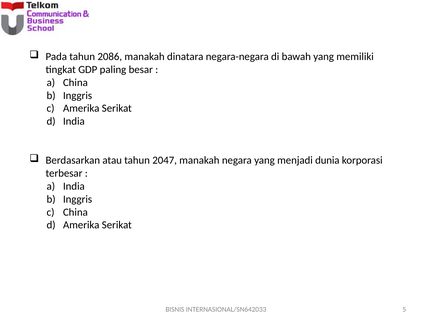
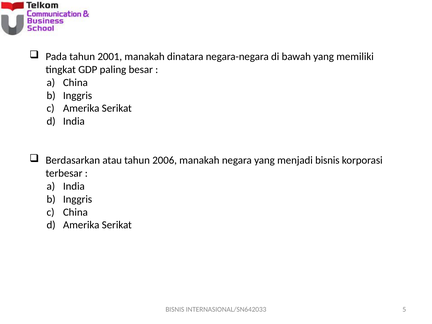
2086: 2086 -> 2001
2047: 2047 -> 2006
menjadi dunia: dunia -> bisnis
